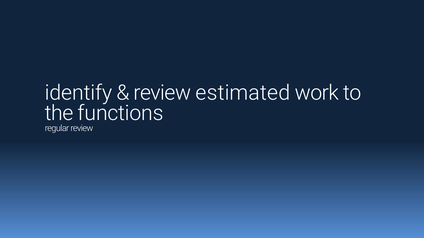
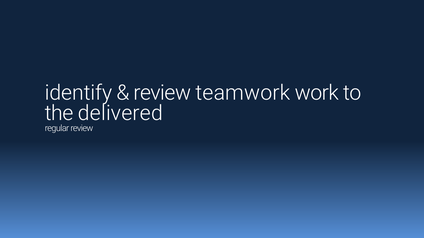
estimated: estimated -> teamwork
functions: functions -> delivered
